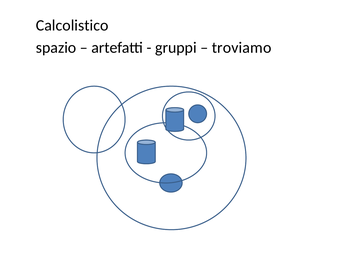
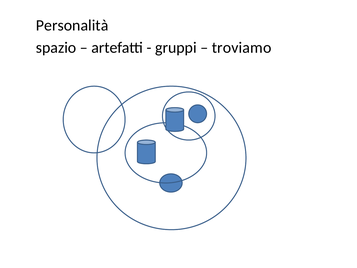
Calcolistico: Calcolistico -> Personalità
